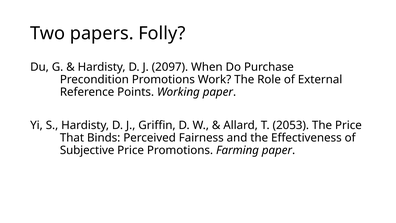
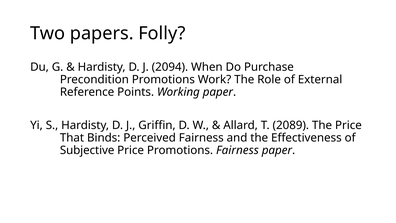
2097: 2097 -> 2094
2053: 2053 -> 2089
Promotions Farming: Farming -> Fairness
